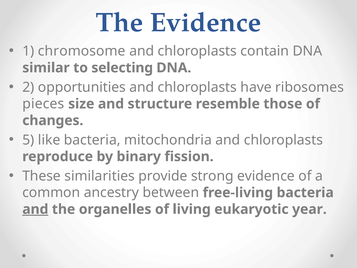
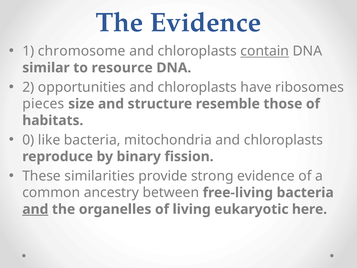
contain underline: none -> present
selecting: selecting -> resource
changes: changes -> habitats
5: 5 -> 0
year: year -> here
